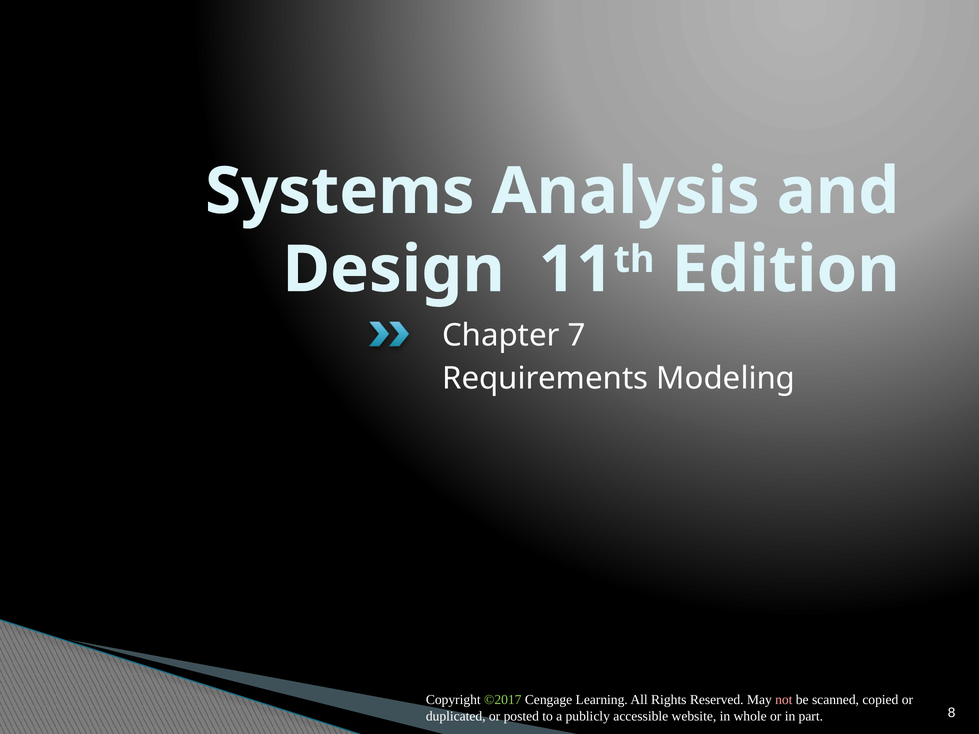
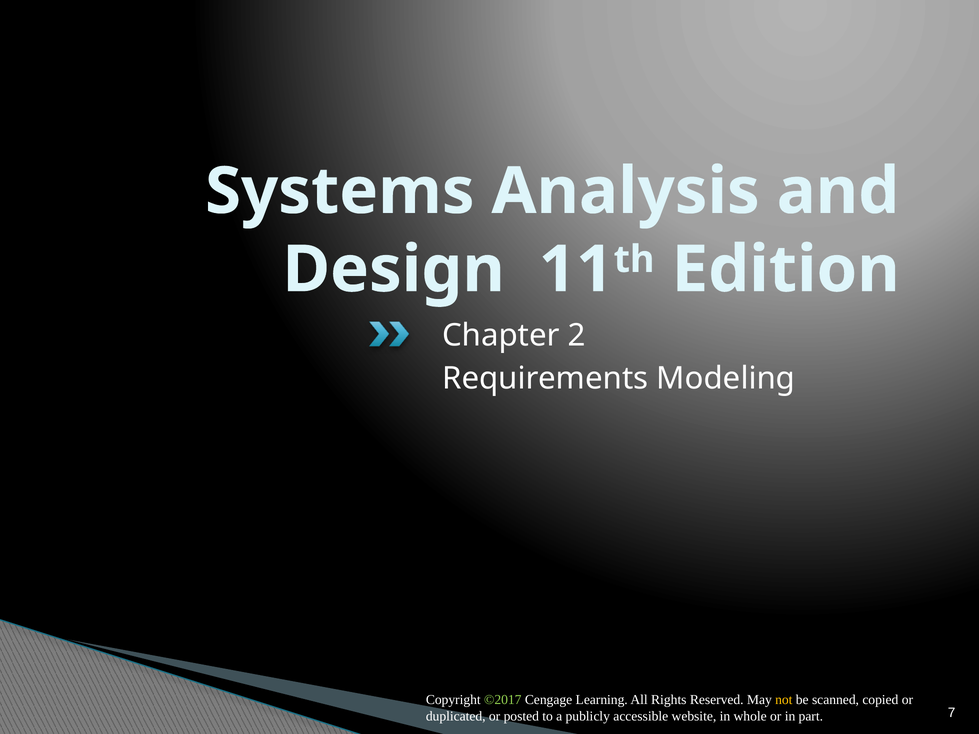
7: 7 -> 2
not colour: pink -> yellow
8: 8 -> 7
